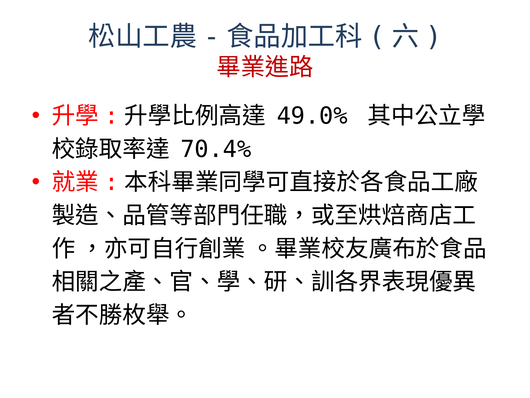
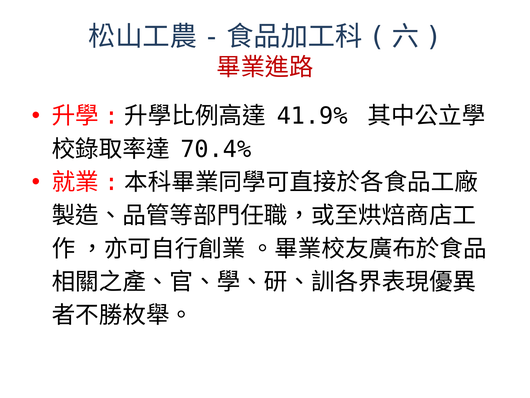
49.0%: 49.0% -> 41.9%
